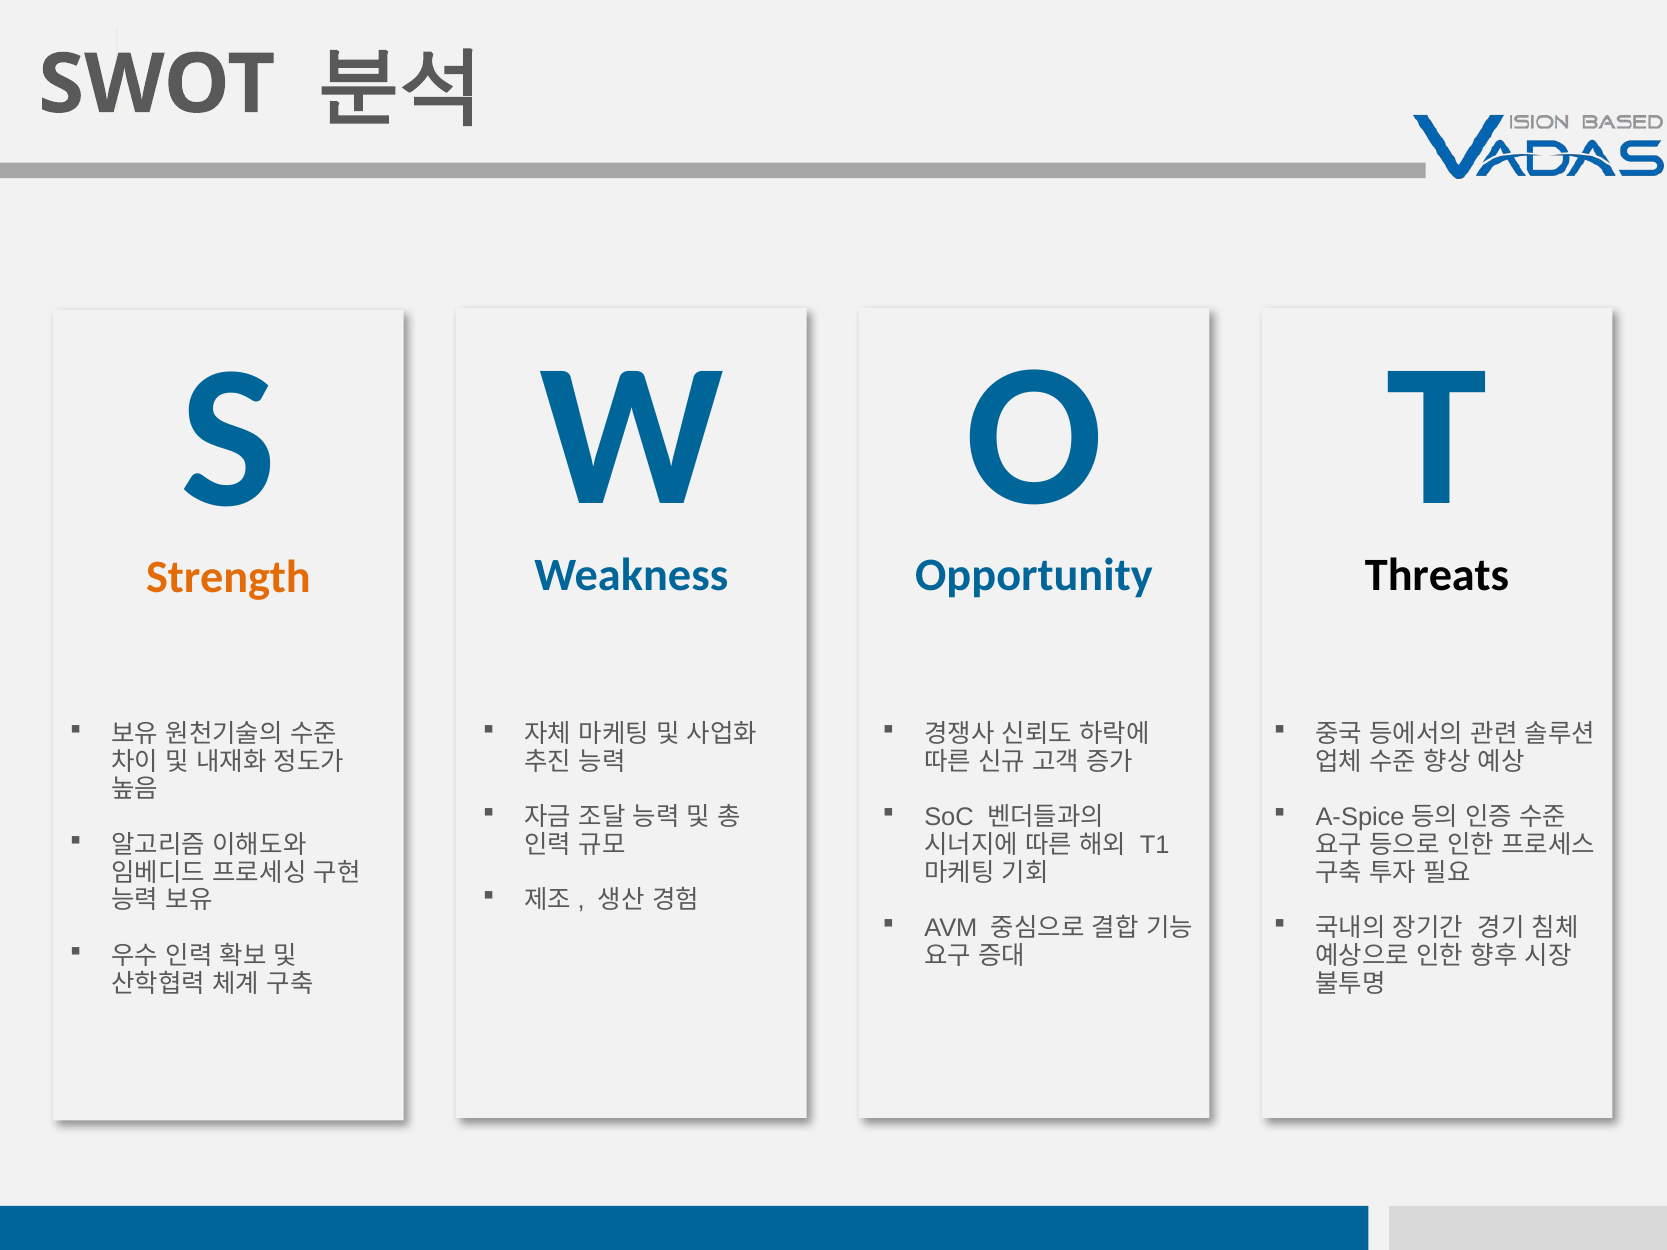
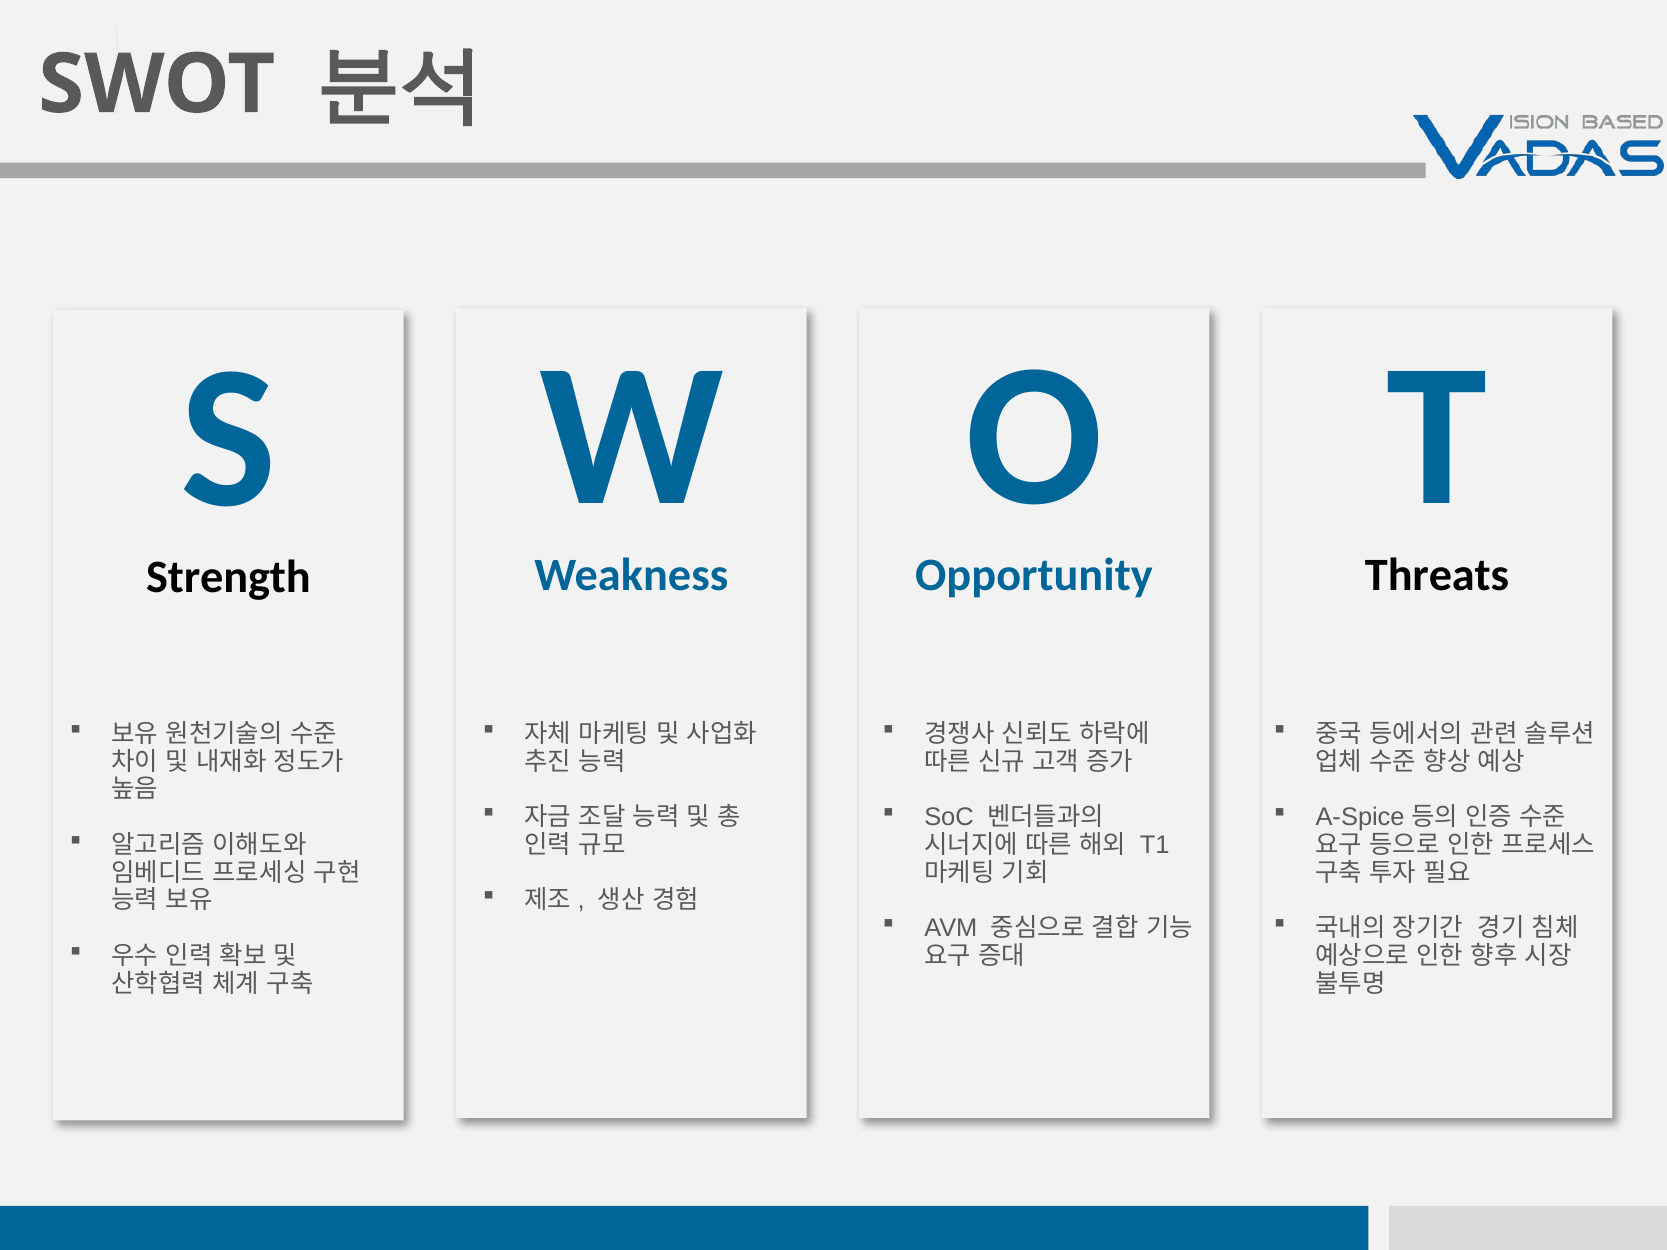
Strength colour: orange -> black
